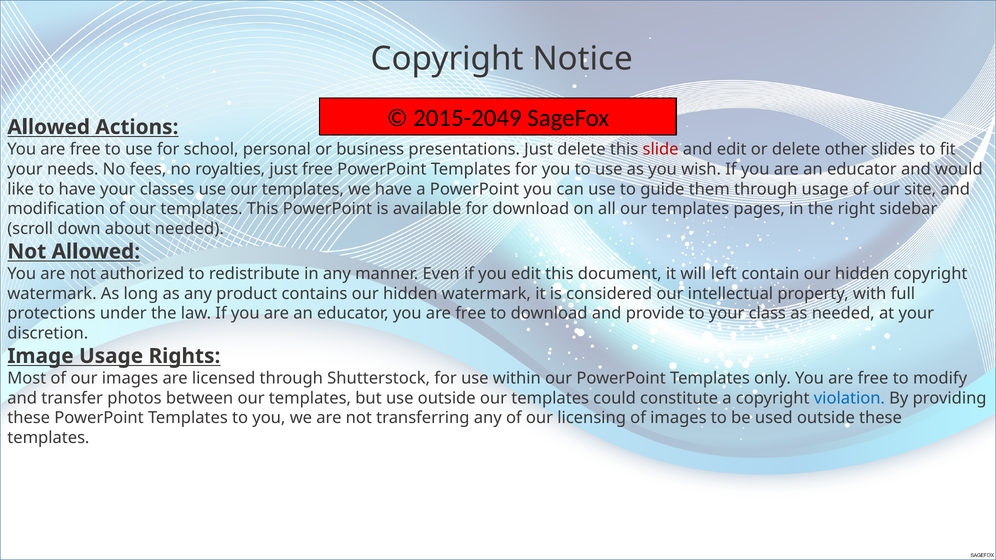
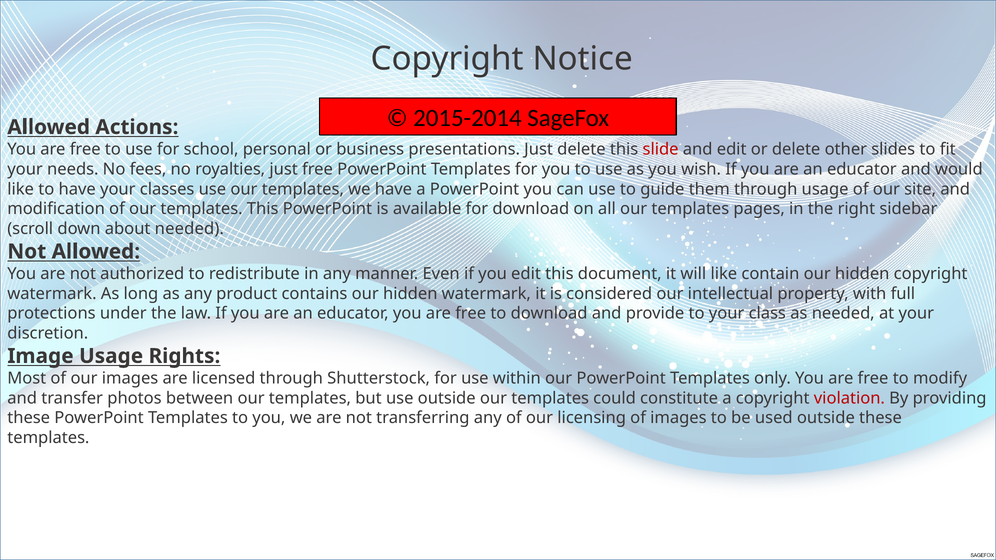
2015-2049: 2015-2049 -> 2015-2014
will left: left -> like
violation colour: blue -> red
